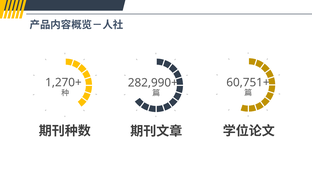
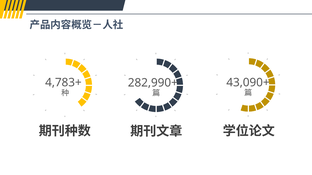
1,270+: 1,270+ -> 4,783+
60,751+: 60,751+ -> 43,090+
